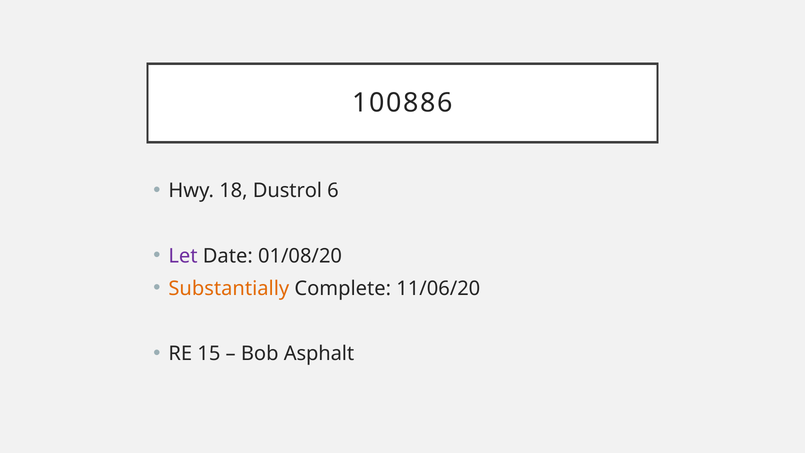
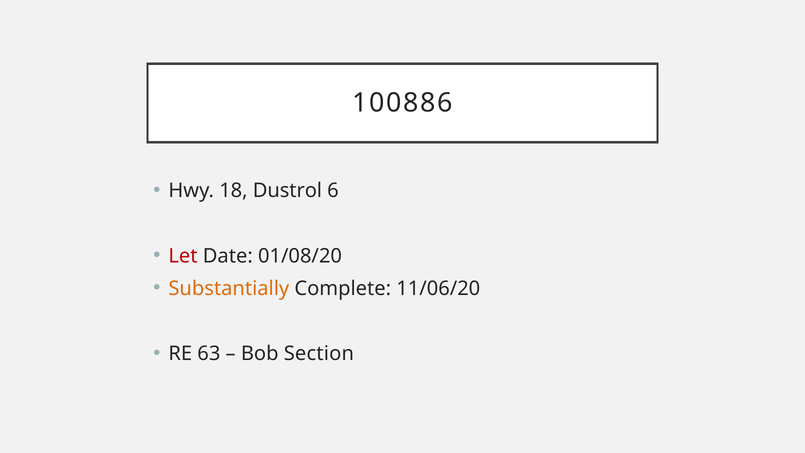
Let colour: purple -> red
15: 15 -> 63
Asphalt: Asphalt -> Section
